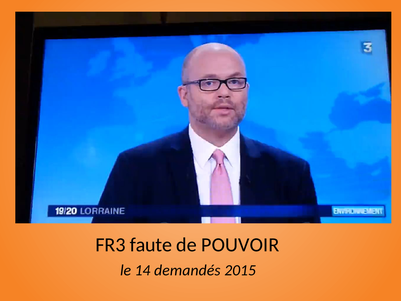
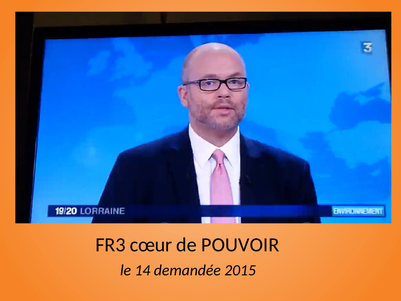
faute: faute -> cœur
demandés: demandés -> demandée
